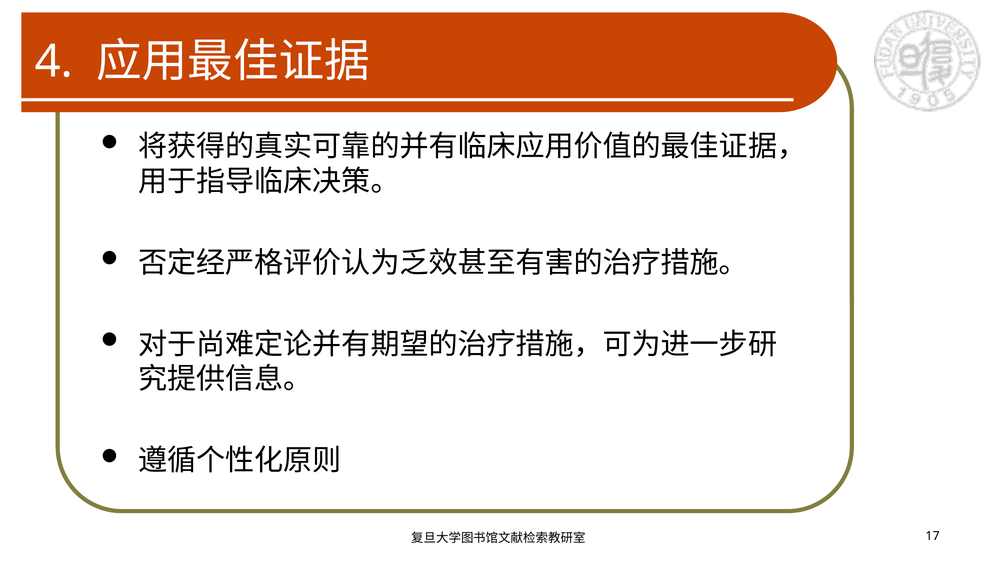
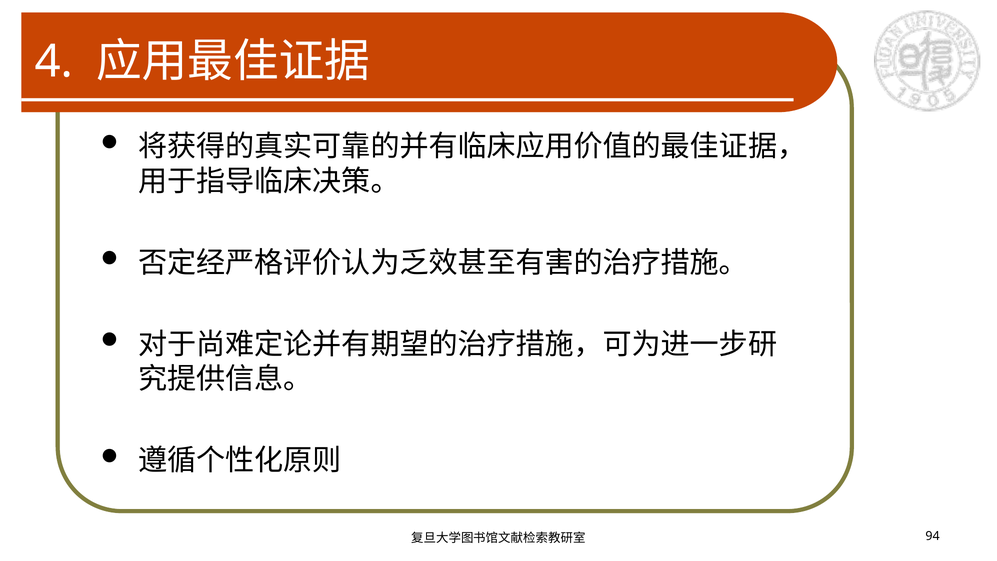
17: 17 -> 94
